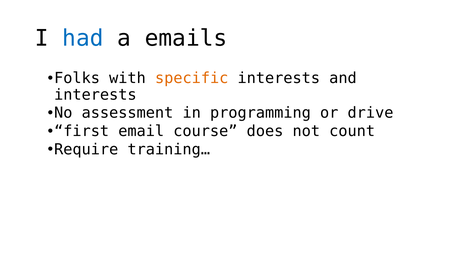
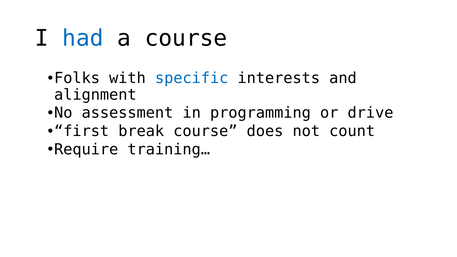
a emails: emails -> course
specific colour: orange -> blue
interests at (95, 95): interests -> alignment
email: email -> break
